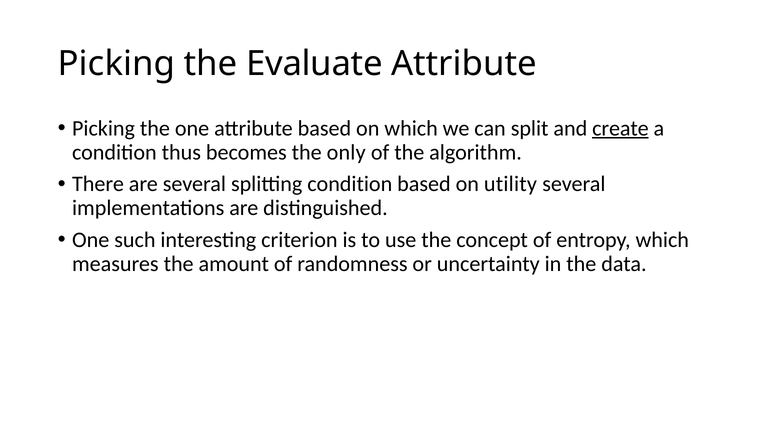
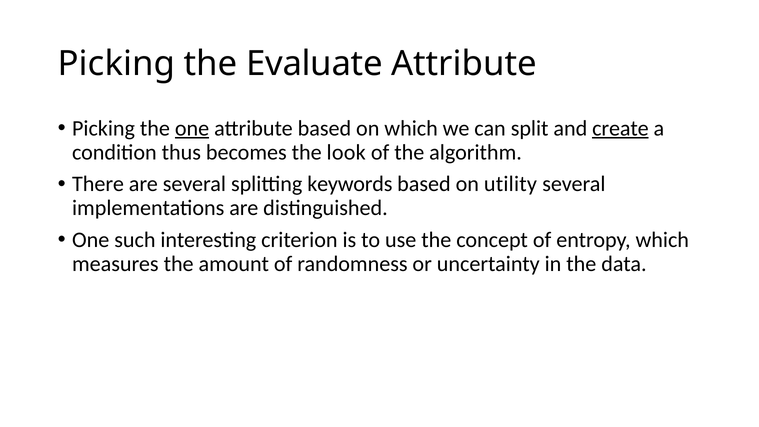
one at (192, 128) underline: none -> present
only: only -> look
splitting condition: condition -> keywords
